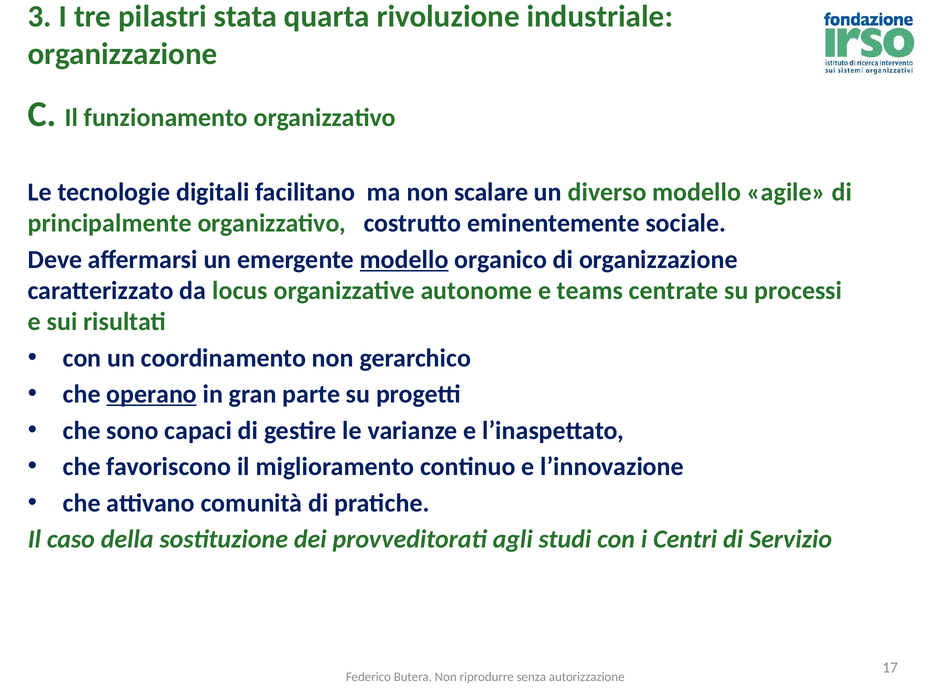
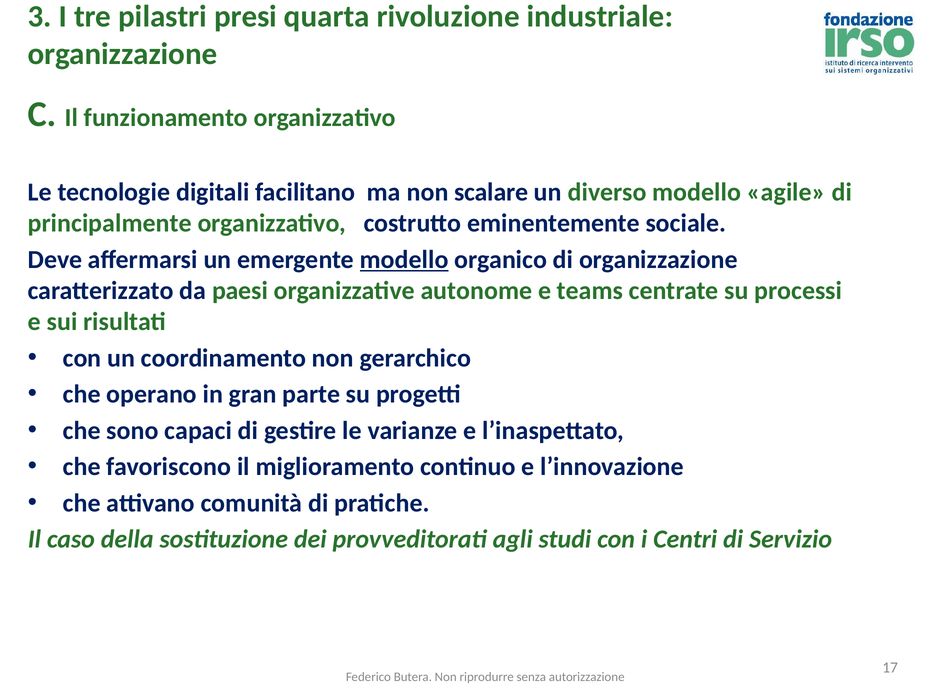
stata: stata -> presi
locus: locus -> paesi
operano underline: present -> none
